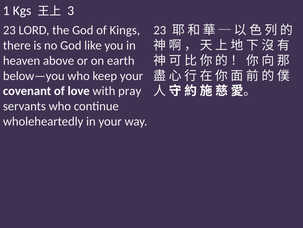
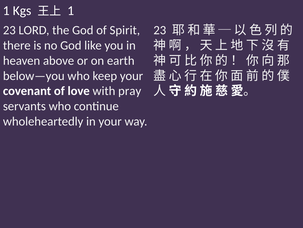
3 at (71, 11): 3 -> 1
Kings: Kings -> Spirit
